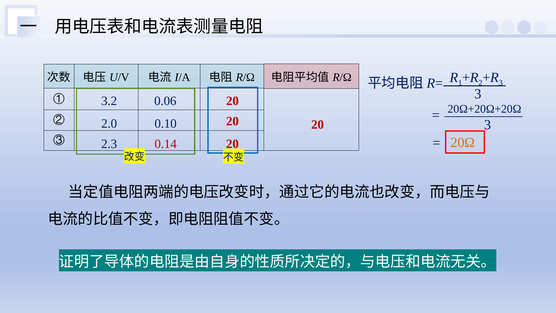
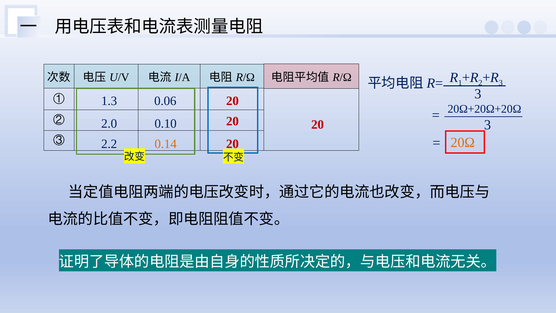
3.2: 3.2 -> 1.3
2.3: 2.3 -> 2.2
0.14 colour: red -> orange
